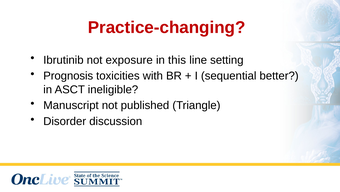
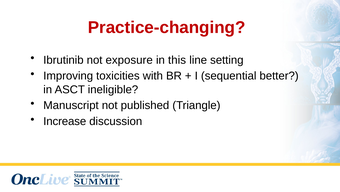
Prognosis: Prognosis -> Improving
Disorder: Disorder -> Increase
